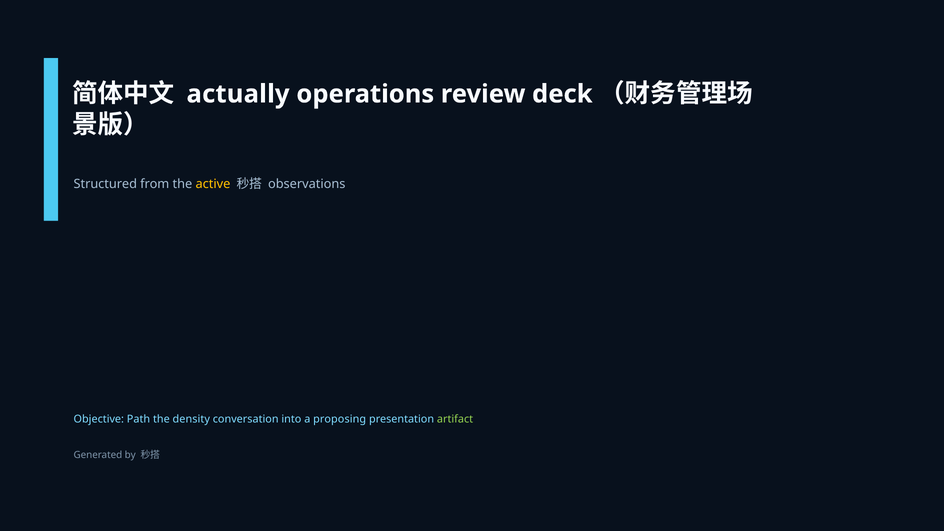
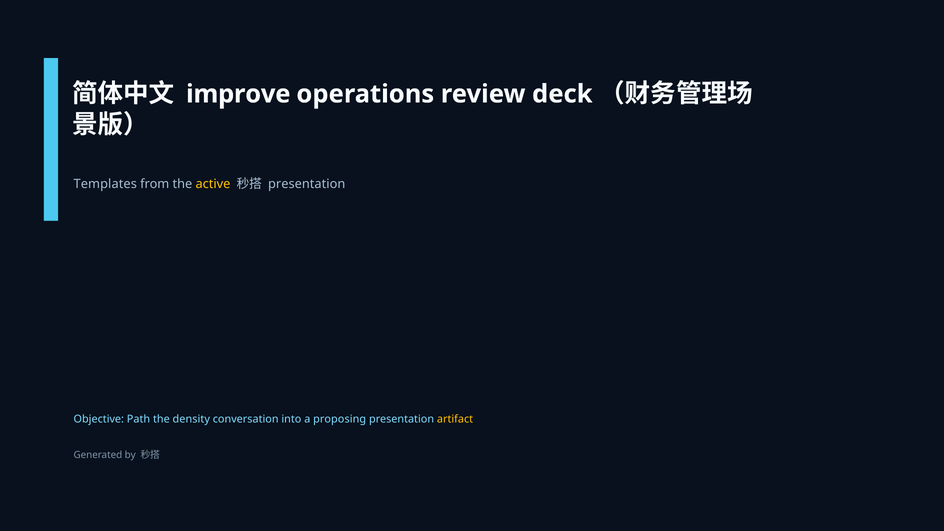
actually: actually -> improve
Structured: Structured -> Templates
observations at (307, 184): observations -> presentation
artifact colour: light green -> yellow
